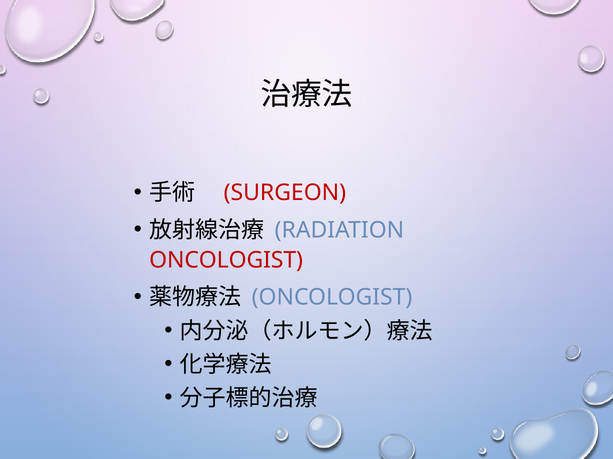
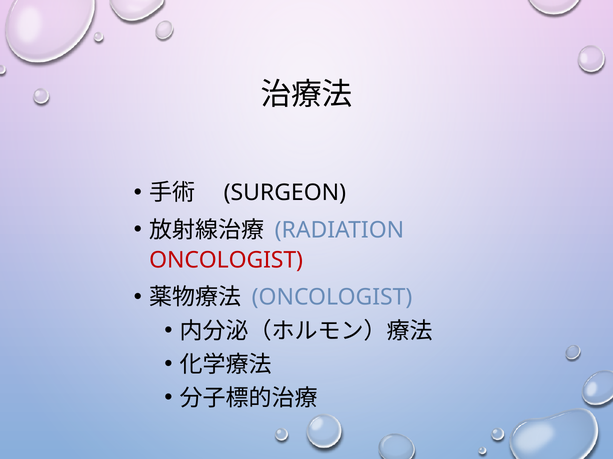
SURGEON colour: red -> black
